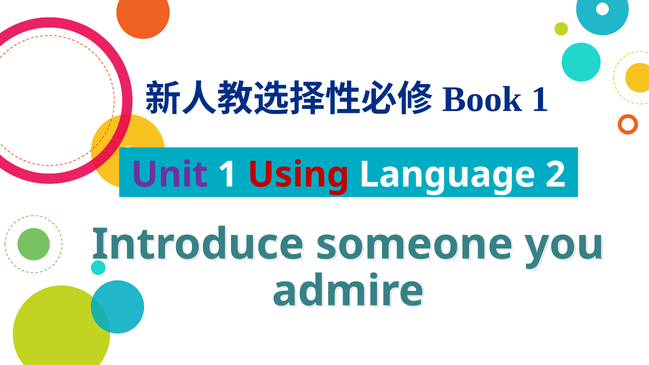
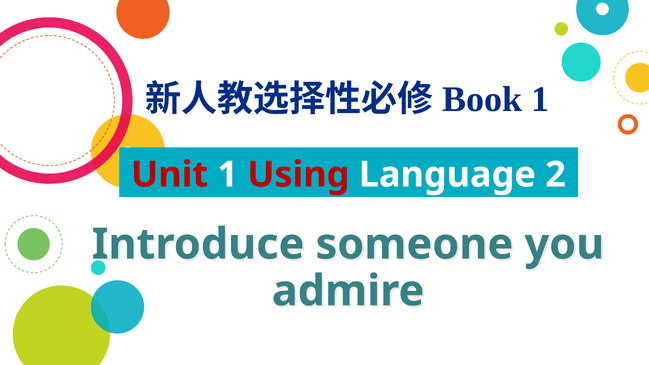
Unit colour: purple -> red
